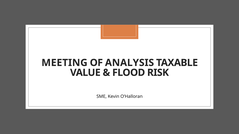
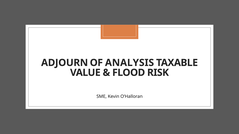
MEETING: MEETING -> ADJOURN
